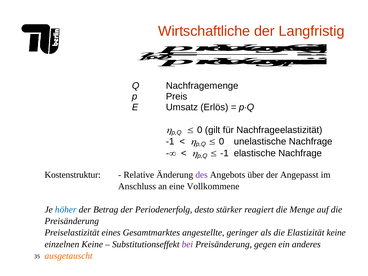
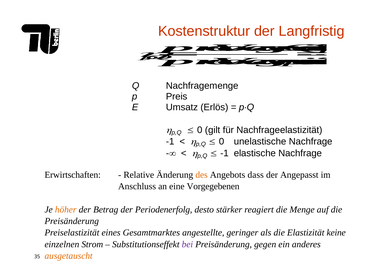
Wirtschaftliche: Wirtschaftliche -> Kostenstruktur
Kostenstruktur: Kostenstruktur -> Erwirtschaften
des colour: purple -> orange
über: über -> dass
Vollkommene: Vollkommene -> Vorgegebenen
höher colour: blue -> orange
einzelnen Keine: Keine -> Strom
